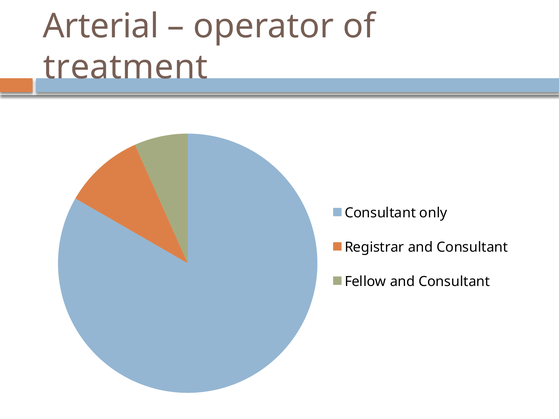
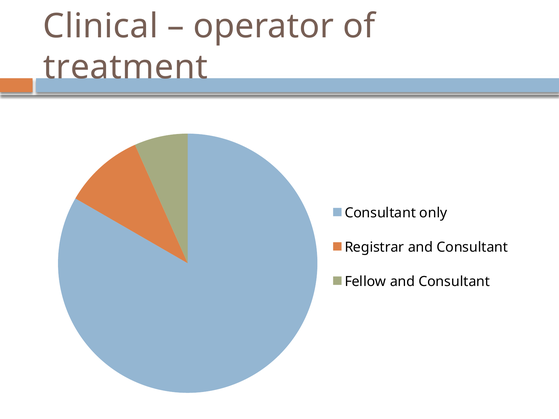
Arterial: Arterial -> Clinical
